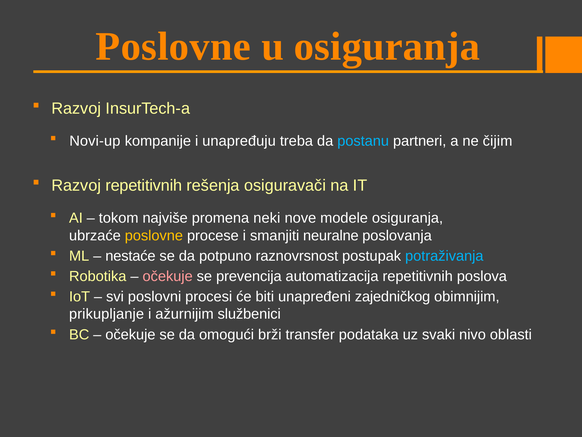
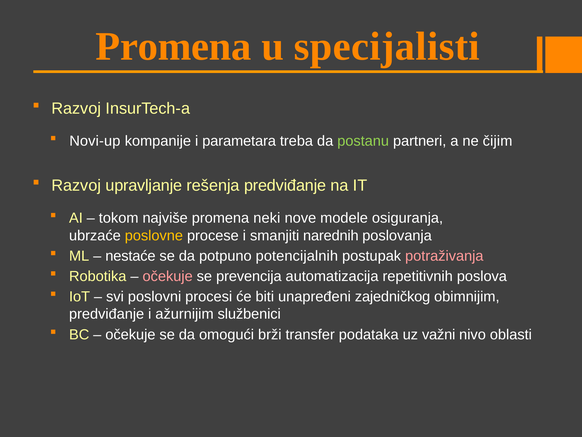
Poslovne at (173, 47): Poslovne -> Promena
u osiguranja: osiguranja -> specijalisti
unapređuju: unapređuju -> parametara
postanu colour: light blue -> light green
Razvoj repetitivnih: repetitivnih -> upravljanje
rešenja osiguravači: osiguravači -> predviđanje
neuralne: neuralne -> narednih
raznovrsnost: raznovrsnost -> potencijalnih
potraživanja colour: light blue -> pink
prikupljanje at (107, 314): prikupljanje -> predviđanje
svaki: svaki -> važni
